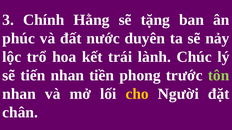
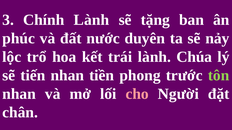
Chính Hằng: Hằng -> Lành
Chúc: Chúc -> Chúa
cho colour: yellow -> pink
